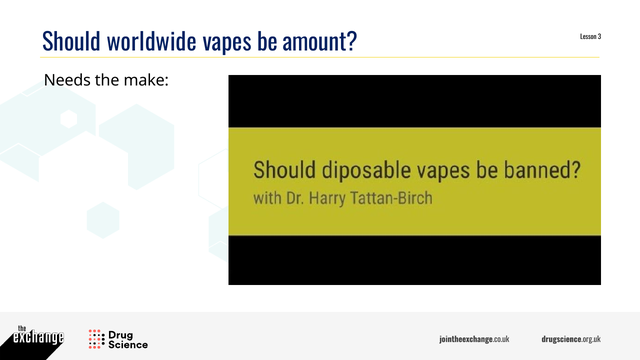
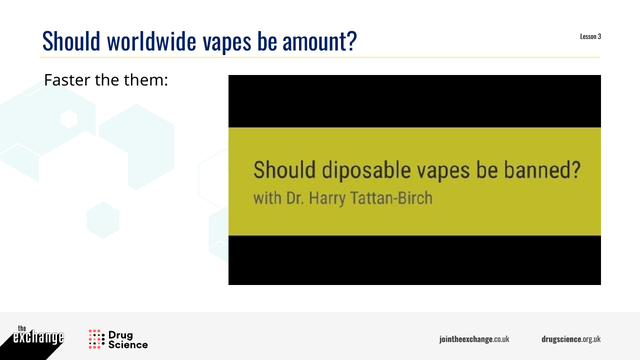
Needs: Needs -> Faster
make: make -> them
